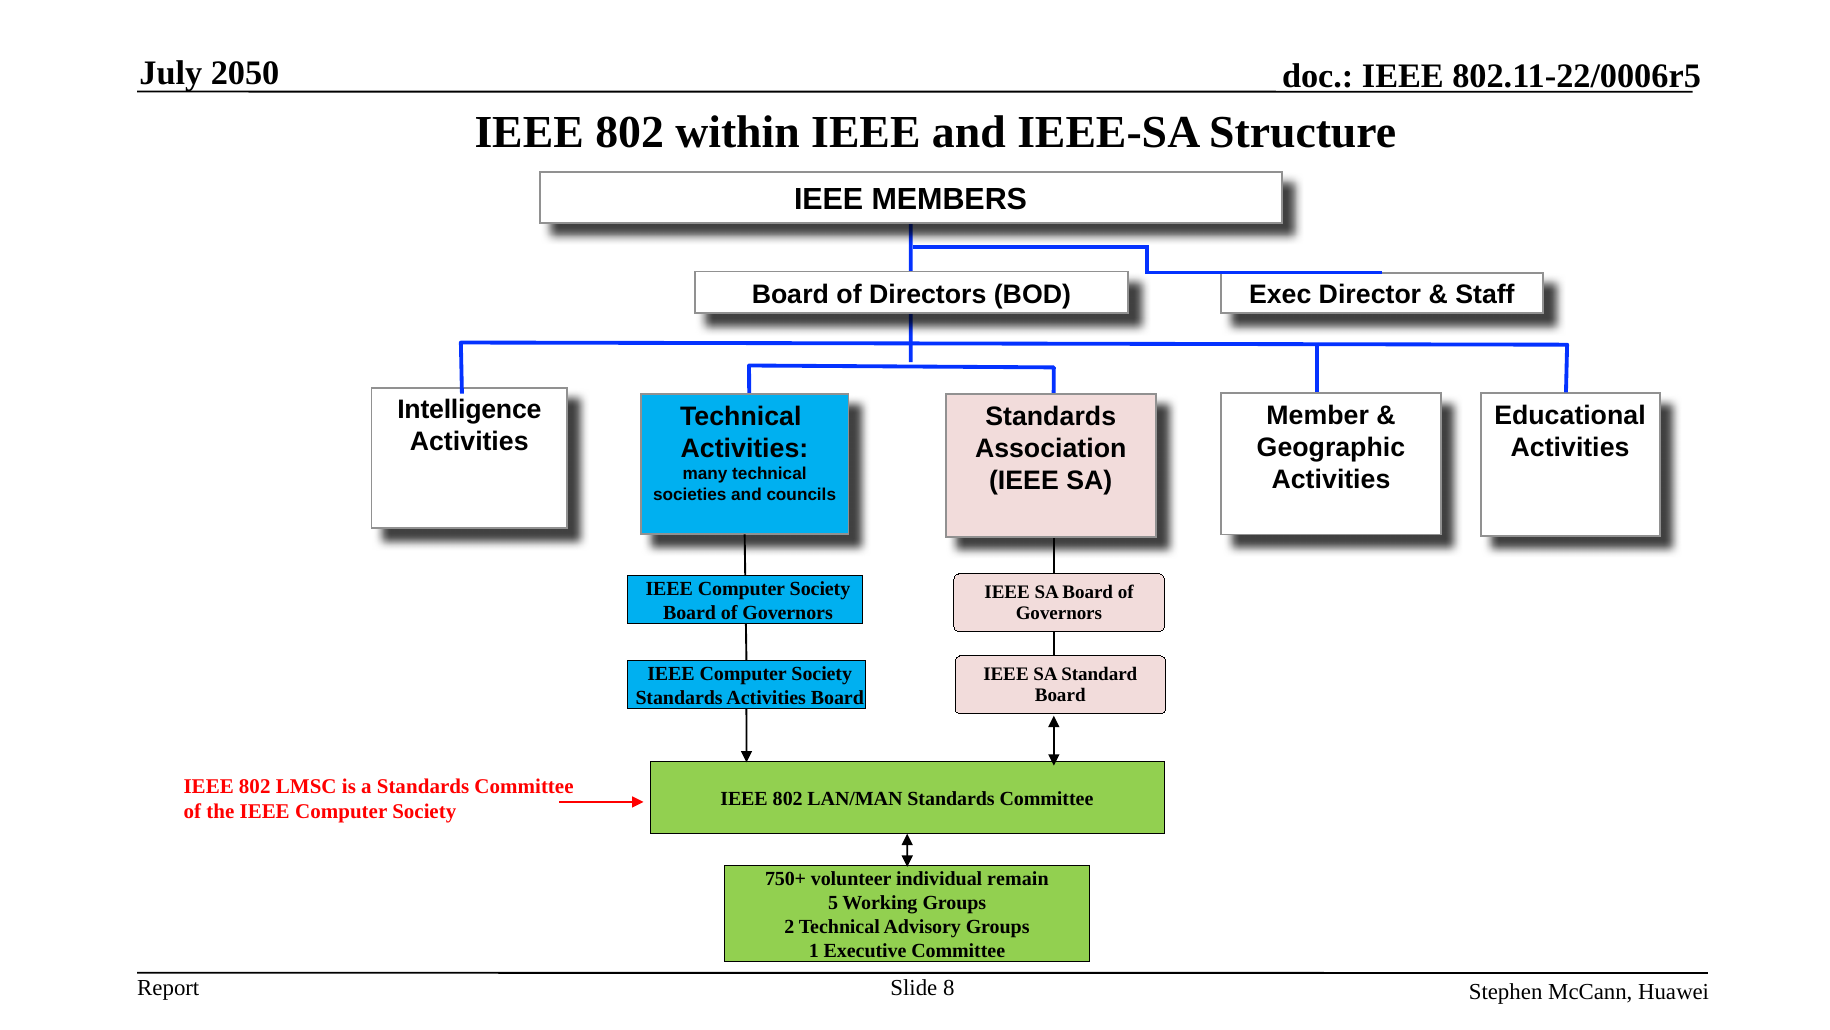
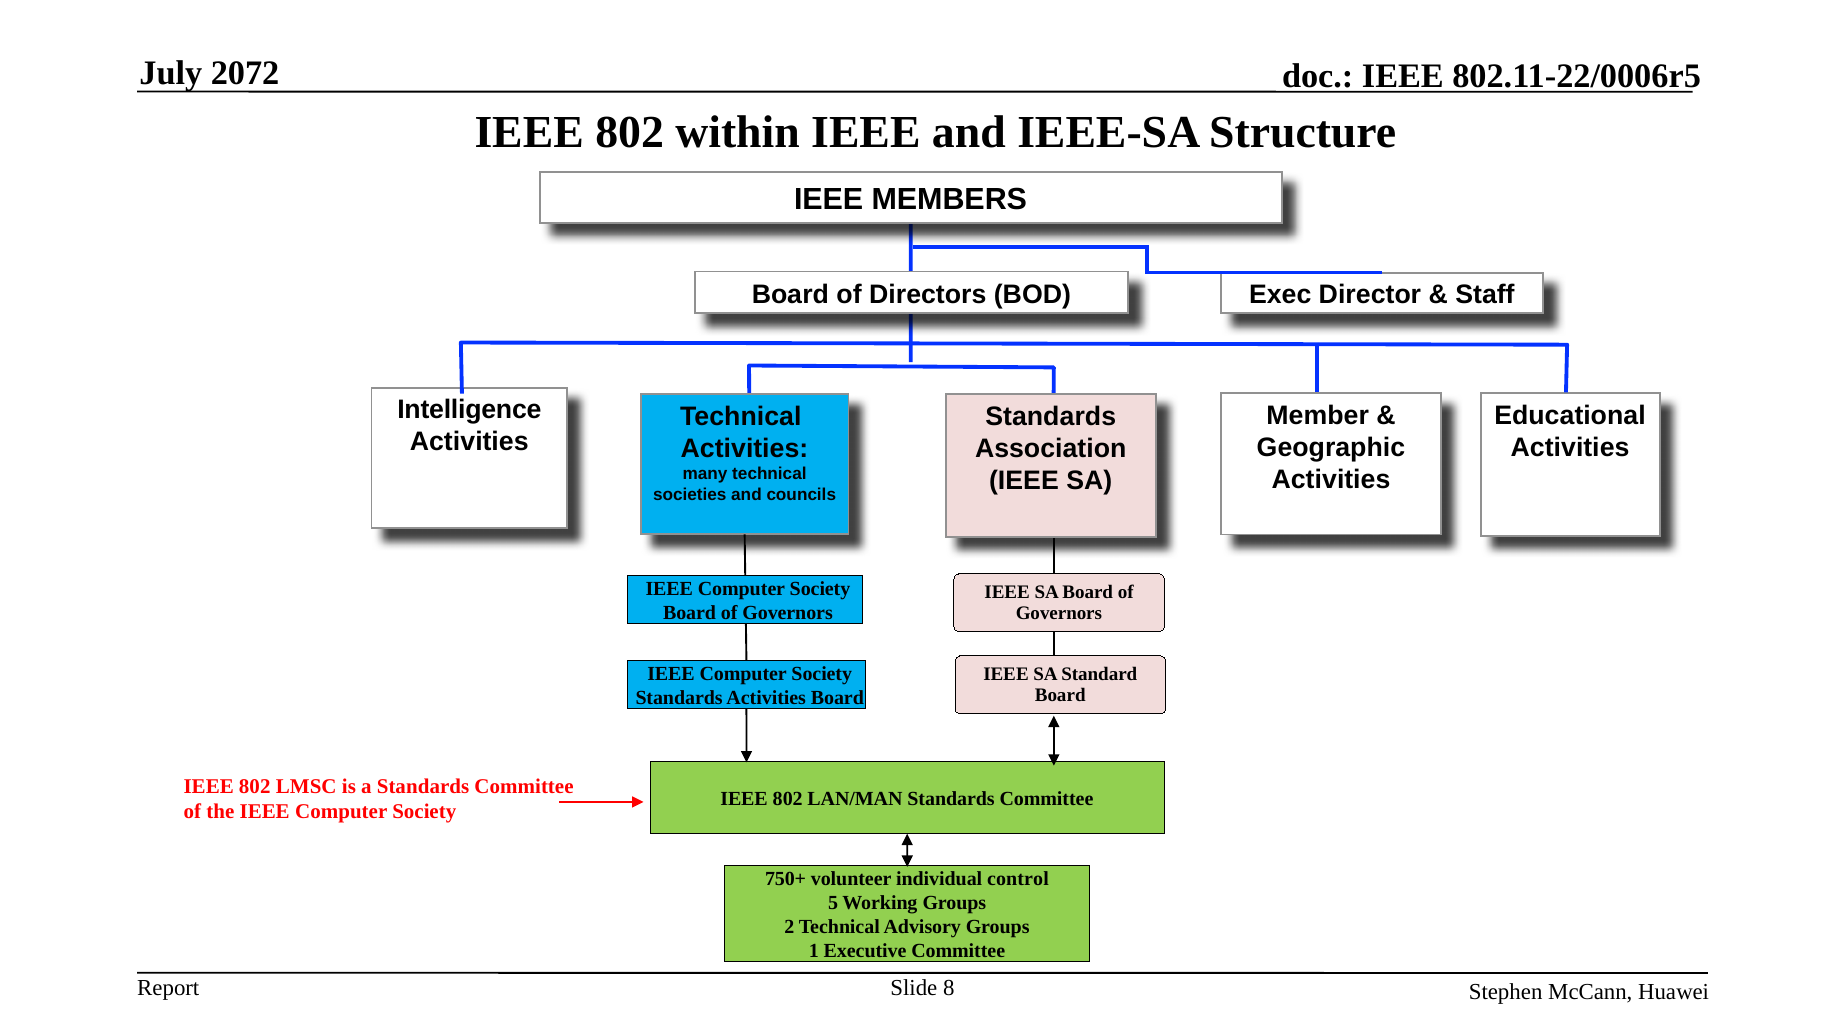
2050: 2050 -> 2072
remain: remain -> control
